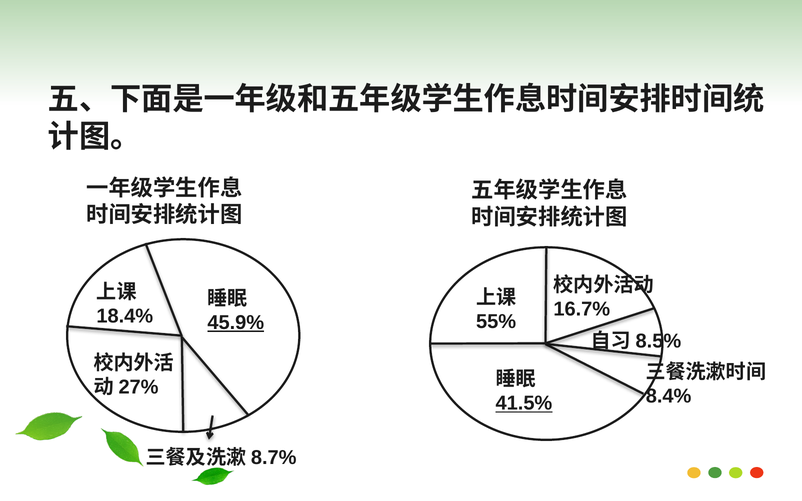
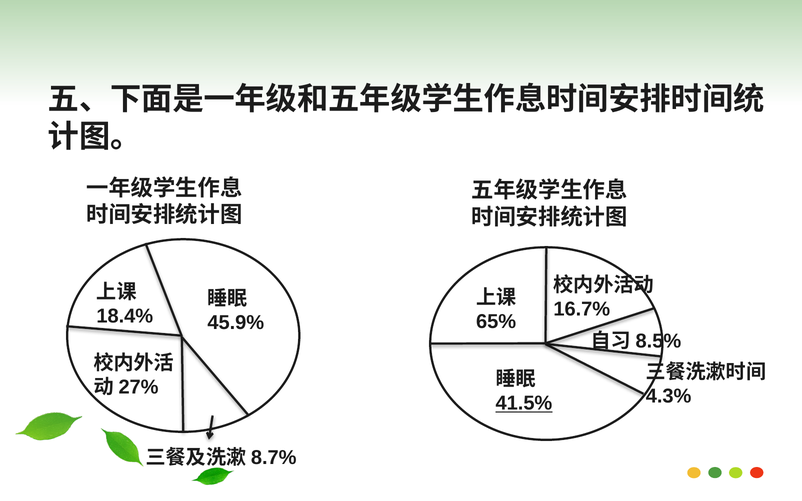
55%: 55% -> 65%
45.9% underline: present -> none
8.4%: 8.4% -> 4.3%
